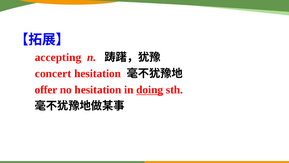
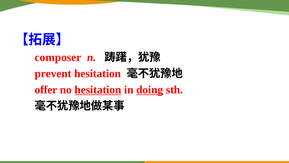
accepting: accepting -> composer
concert: concert -> prevent
hesitation at (98, 90) underline: none -> present
